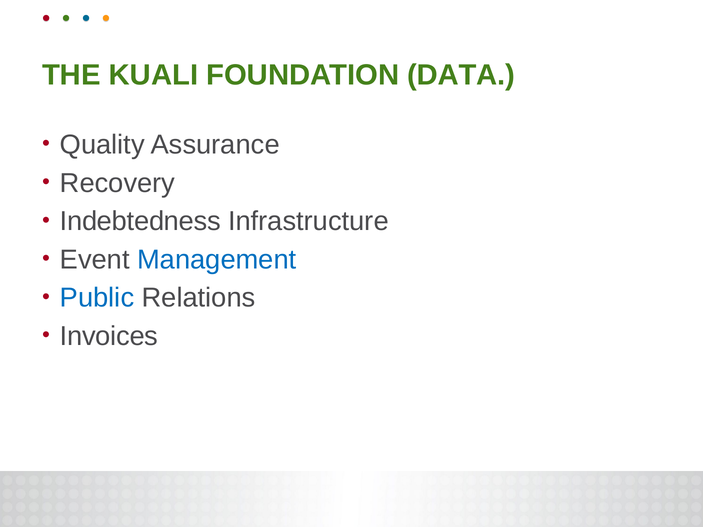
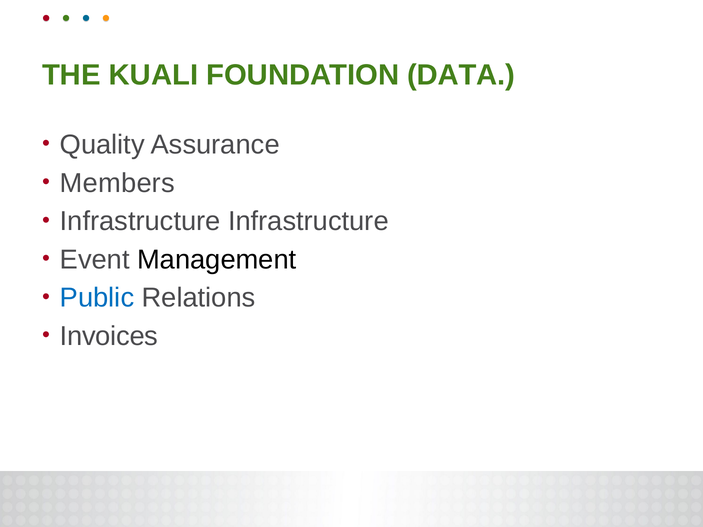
Recovery: Recovery -> Members
Indebtedness at (140, 221): Indebtedness -> Infrastructure
Management colour: blue -> black
